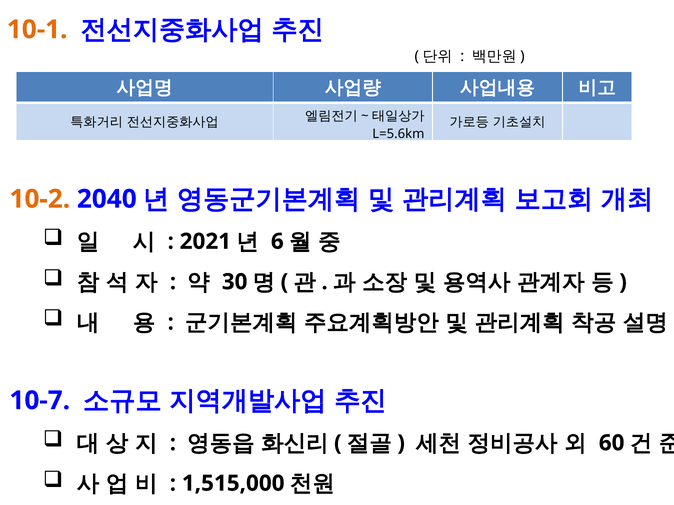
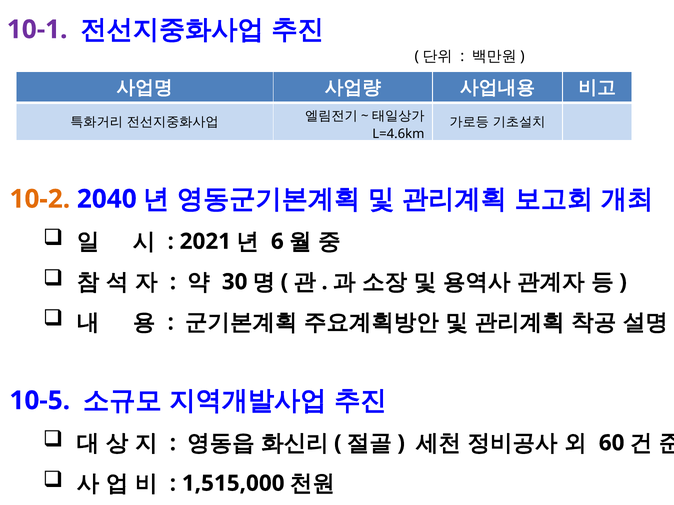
10-1 colour: orange -> purple
L=5.6km: L=5.6km -> L=4.6km
10-7: 10-7 -> 10-5
